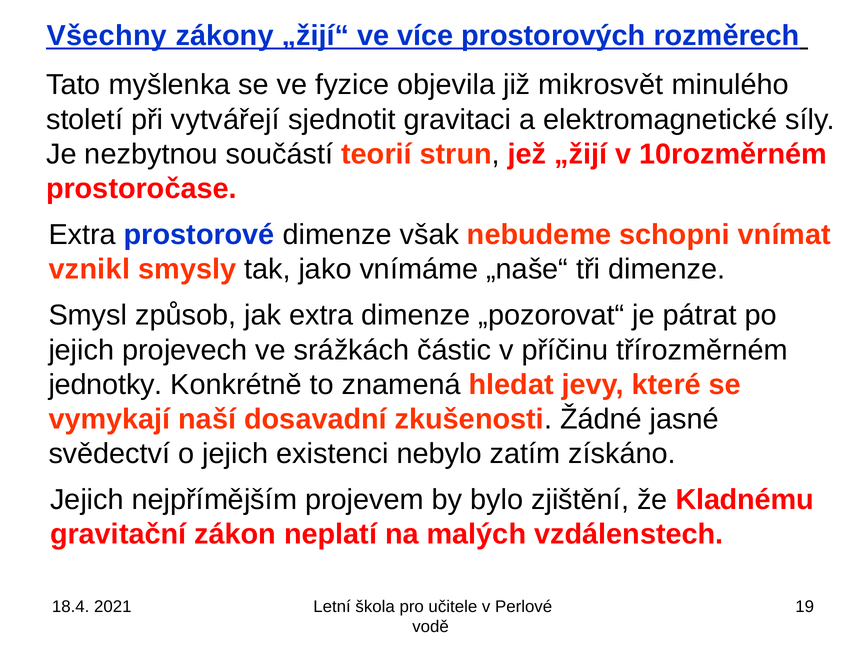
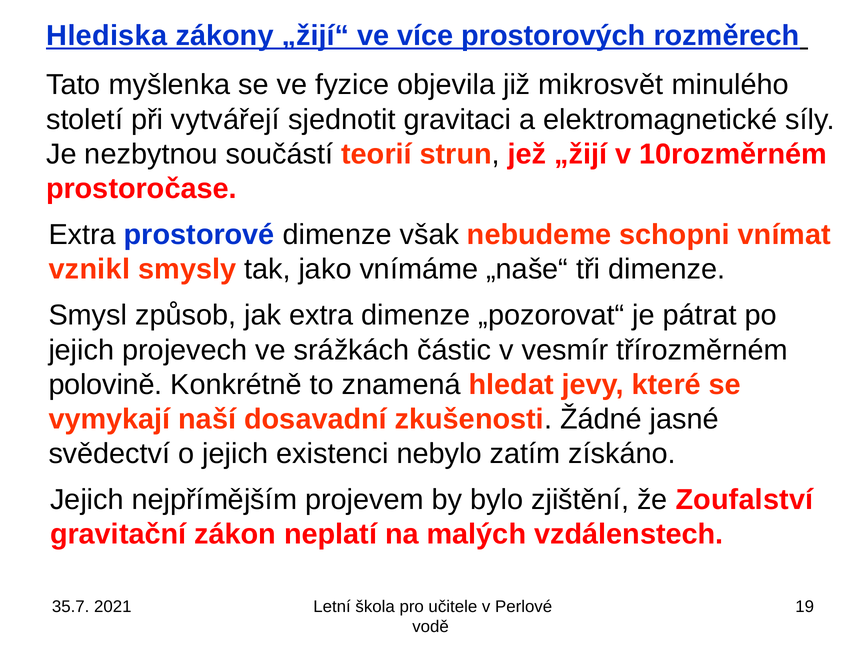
Všechny: Všechny -> Hlediska
příčinu: příčinu -> vesmír
jednotky: jednotky -> polovině
Kladnému: Kladnému -> Zoufalství
18.4: 18.4 -> 35.7
